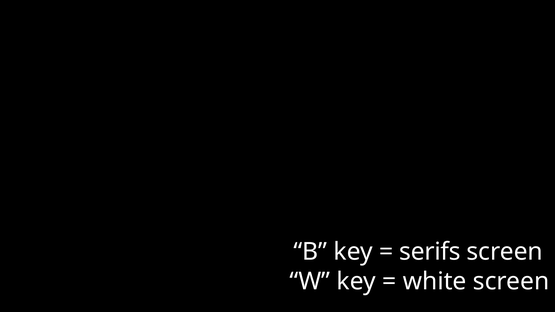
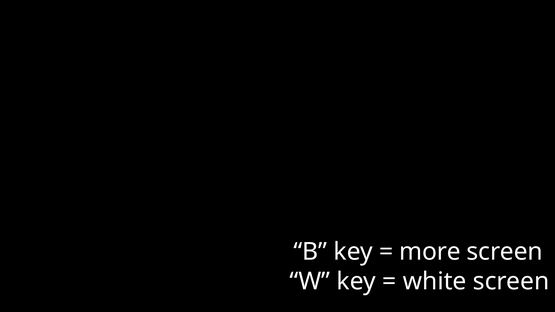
serifs: serifs -> more
